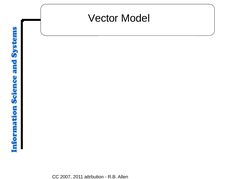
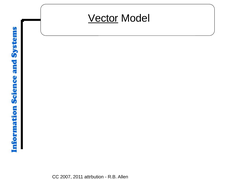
Vector at (103, 18) underline: none -> present
